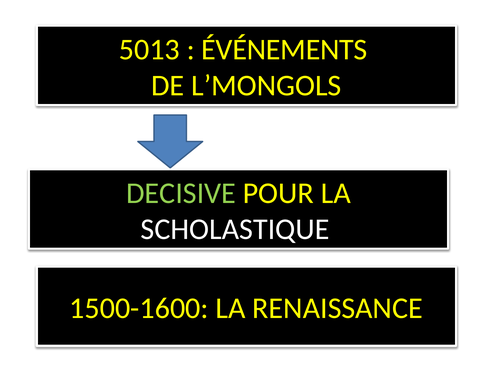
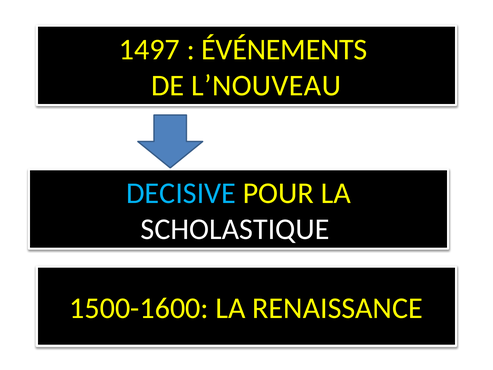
5013: 5013 -> 1497
L’MONGOLS: L’MONGOLS -> L’NOUVEAU
DECISIVE colour: light green -> light blue
